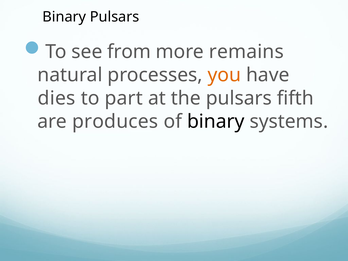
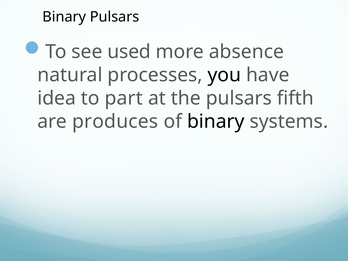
from: from -> used
remains: remains -> absence
you colour: orange -> black
dies: dies -> idea
